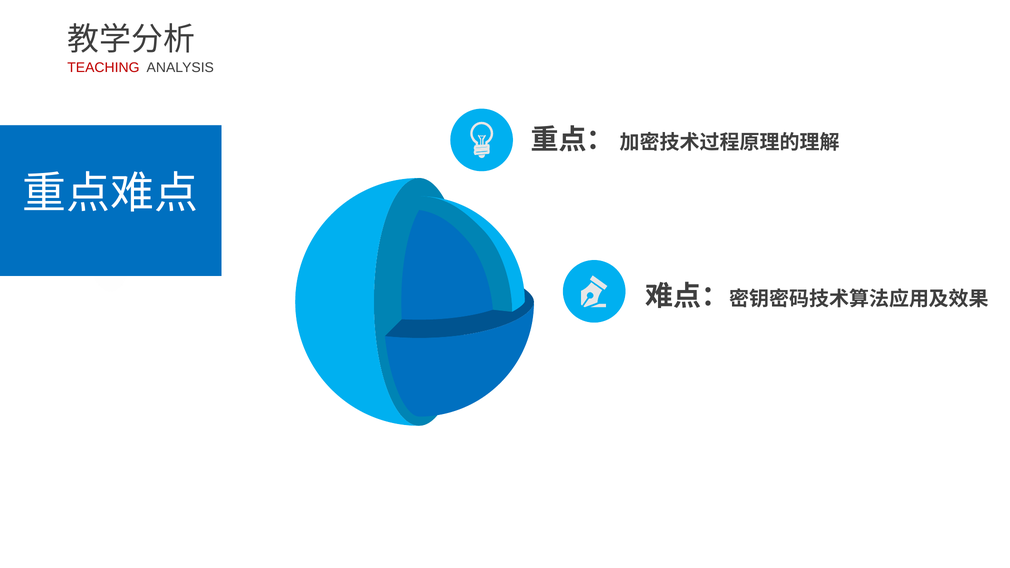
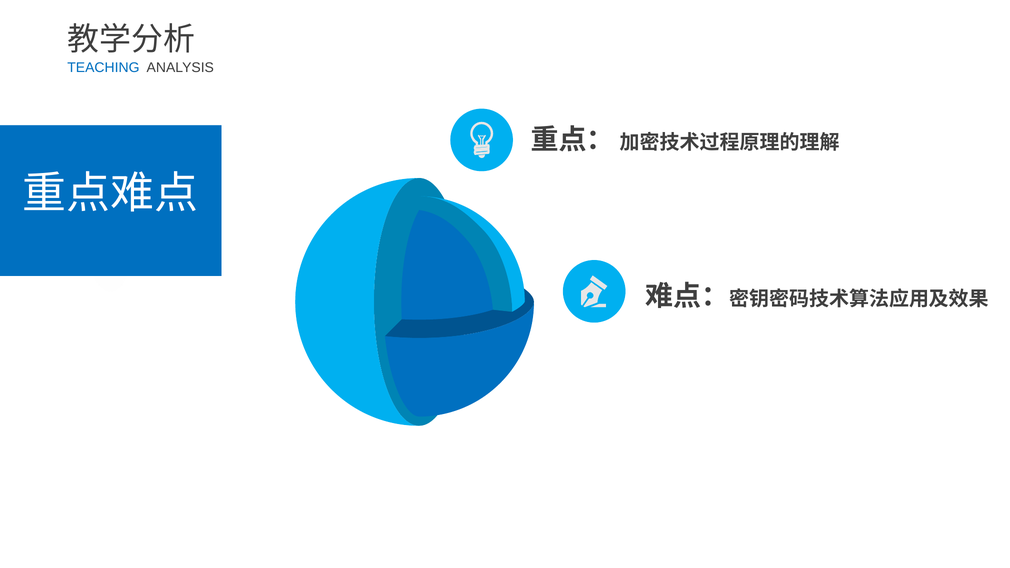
TEACHING colour: red -> blue
